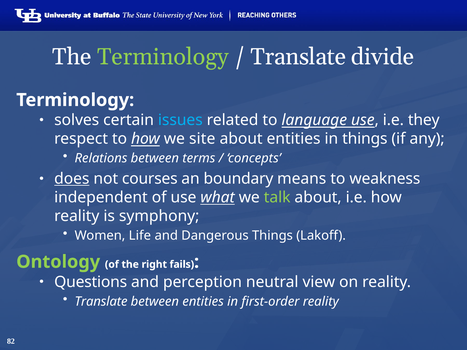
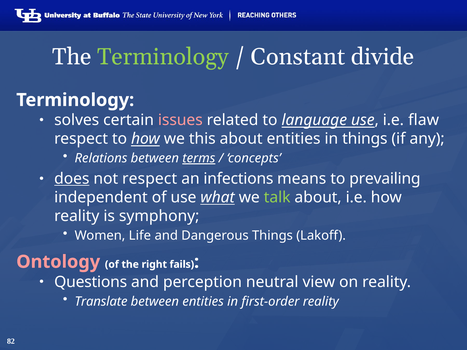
Translate at (298, 57): Translate -> Constant
issues colour: light blue -> pink
they: they -> flaw
site: site -> this
terms underline: none -> present
not courses: courses -> respect
boundary: boundary -> infections
weakness: weakness -> prevailing
Ontology colour: light green -> pink
